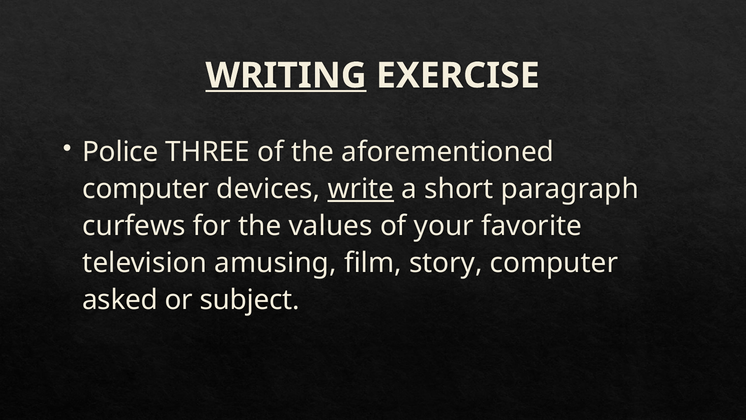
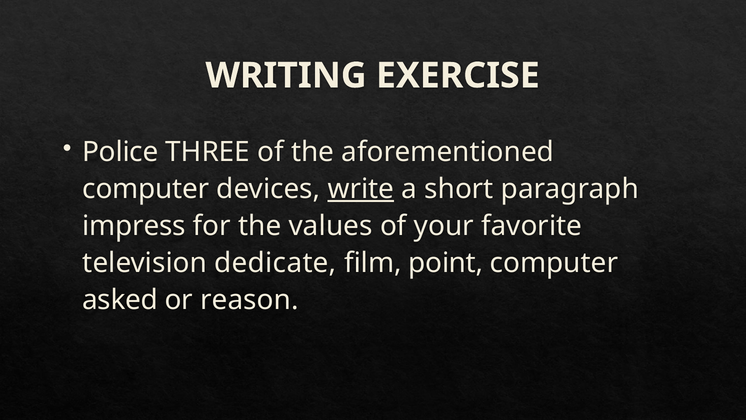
WRITING underline: present -> none
curfews: curfews -> impress
amusing: amusing -> dedicate
story: story -> point
subject: subject -> reason
